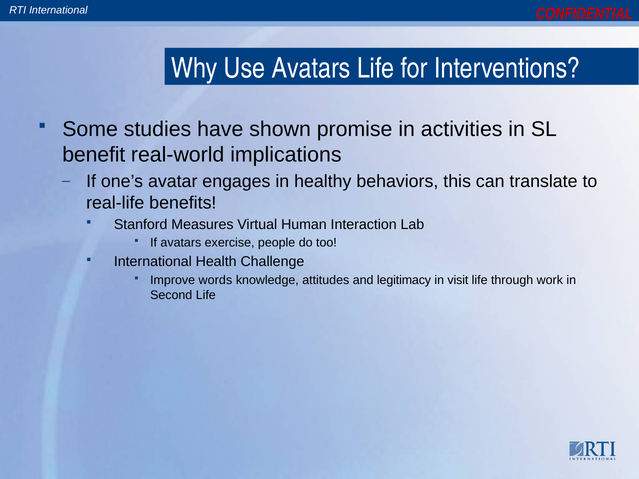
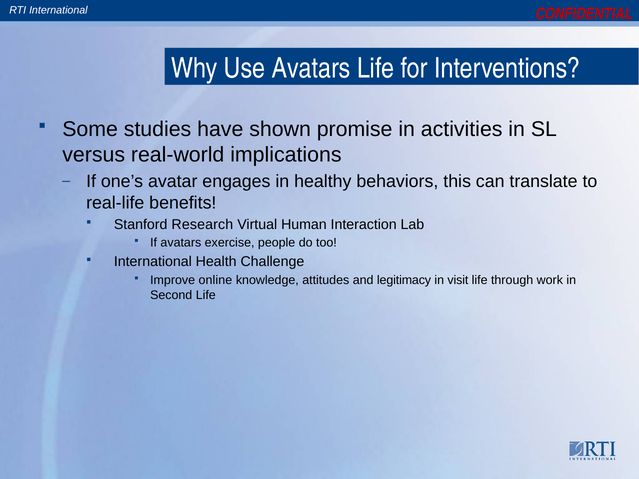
benefit: benefit -> versus
Measures: Measures -> Research
words: words -> online
